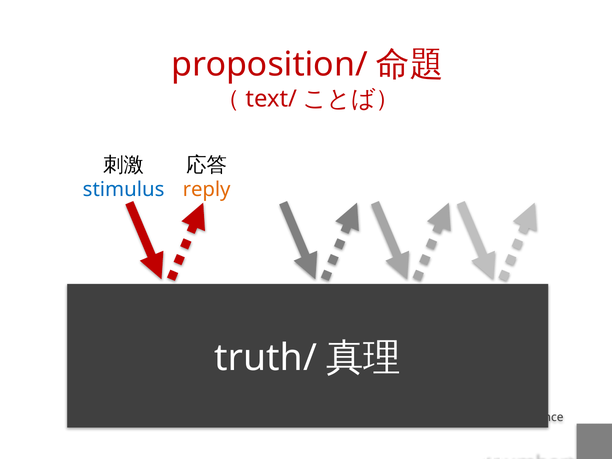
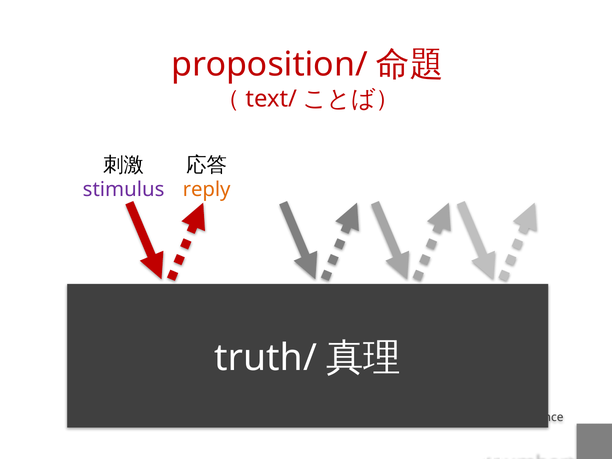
stimulus colour: blue -> purple
